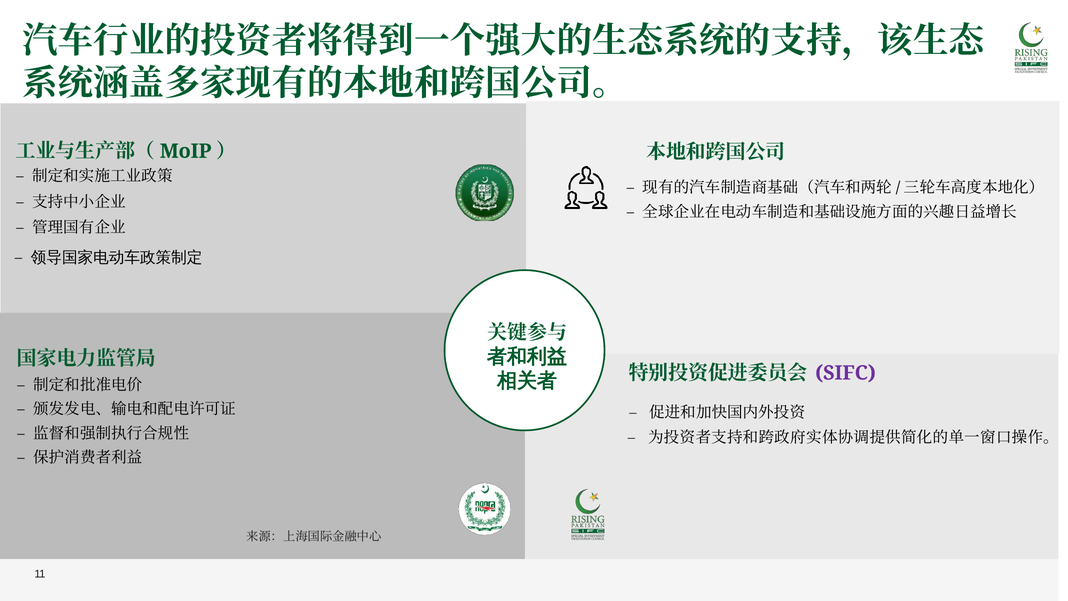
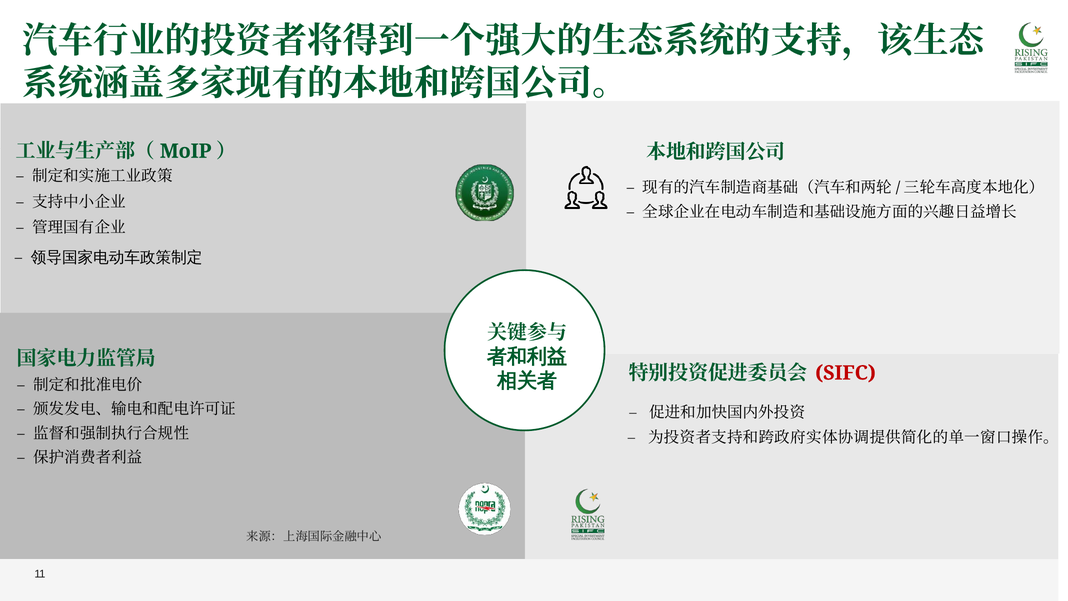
SIFC colour: purple -> red
